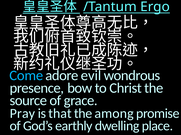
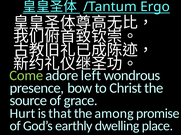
Come colour: light blue -> light green
evil: evil -> left
Pray: Pray -> Hurt
